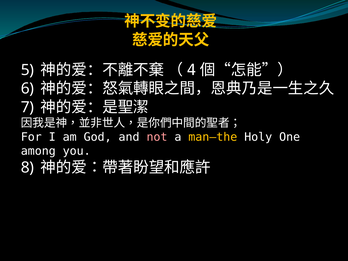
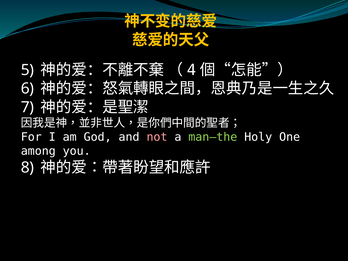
man—the colour: yellow -> light green
